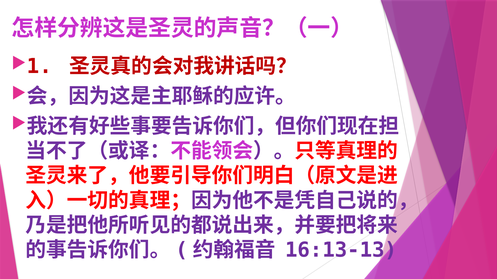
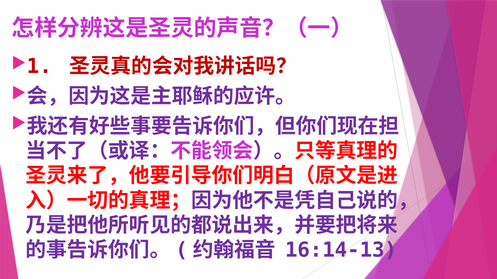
16:13-13: 16:13-13 -> 16:14-13
